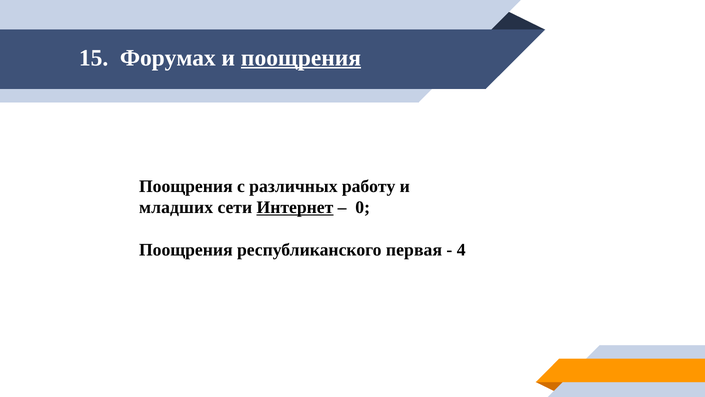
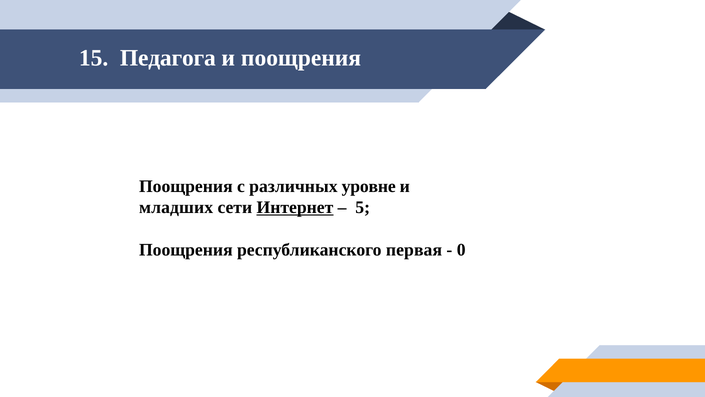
Форумах: Форумах -> Педагога
поощрения at (301, 58) underline: present -> none
работу: работу -> уровне
0: 0 -> 5
4: 4 -> 0
